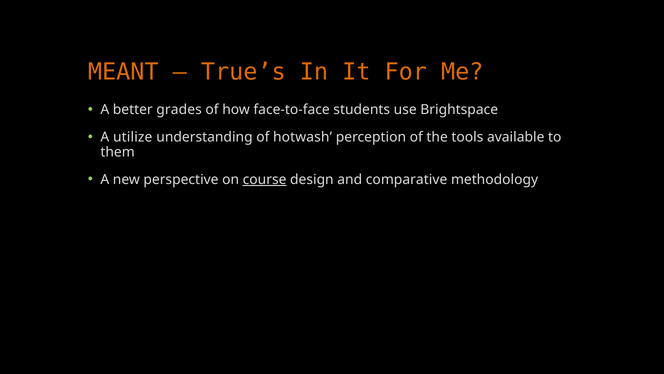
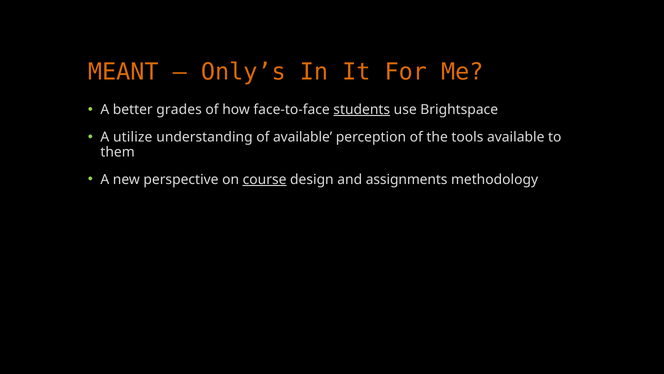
True’s: True’s -> Only’s
students underline: none -> present
of hotwash: hotwash -> available
comparative: comparative -> assignments
